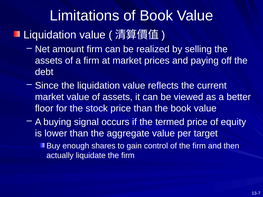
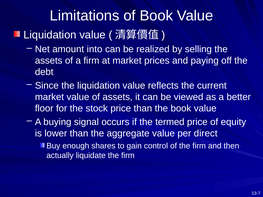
amount firm: firm -> into
target: target -> direct
